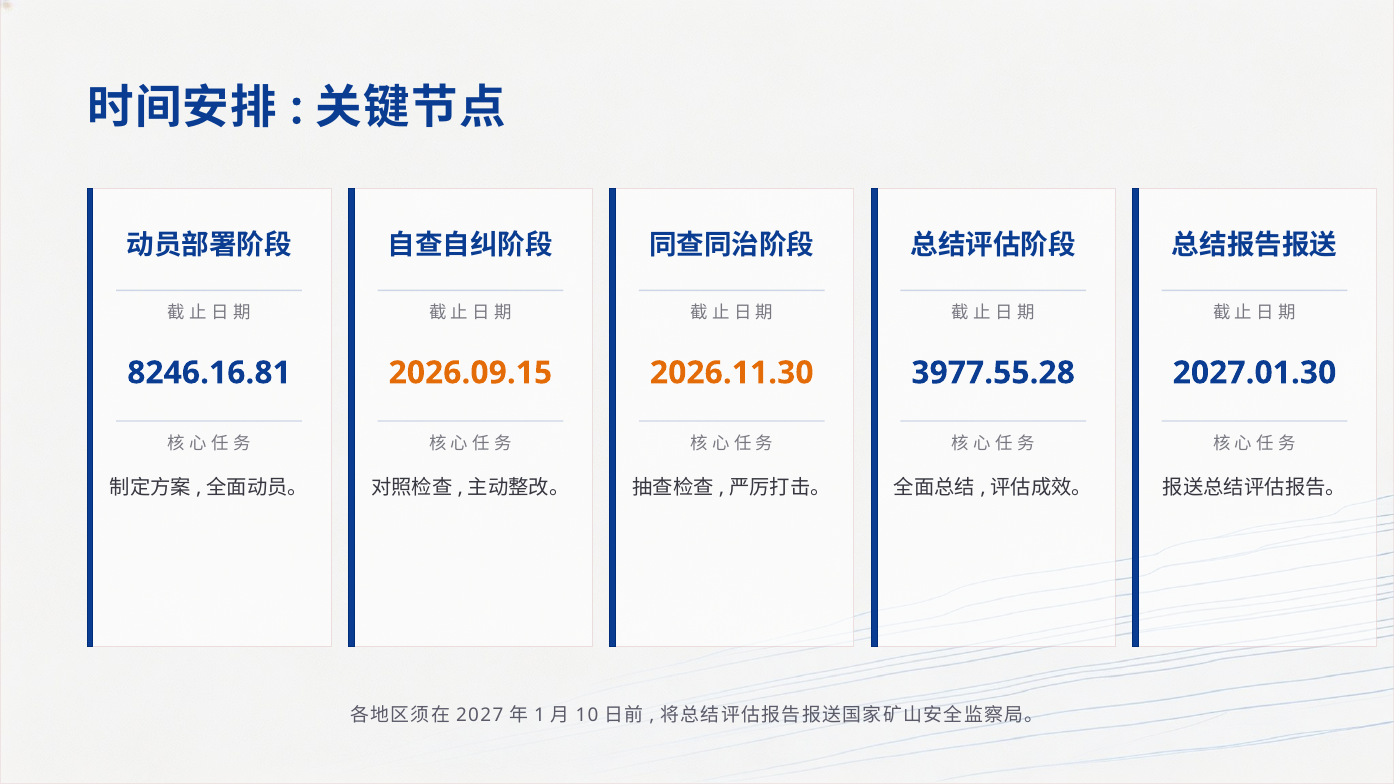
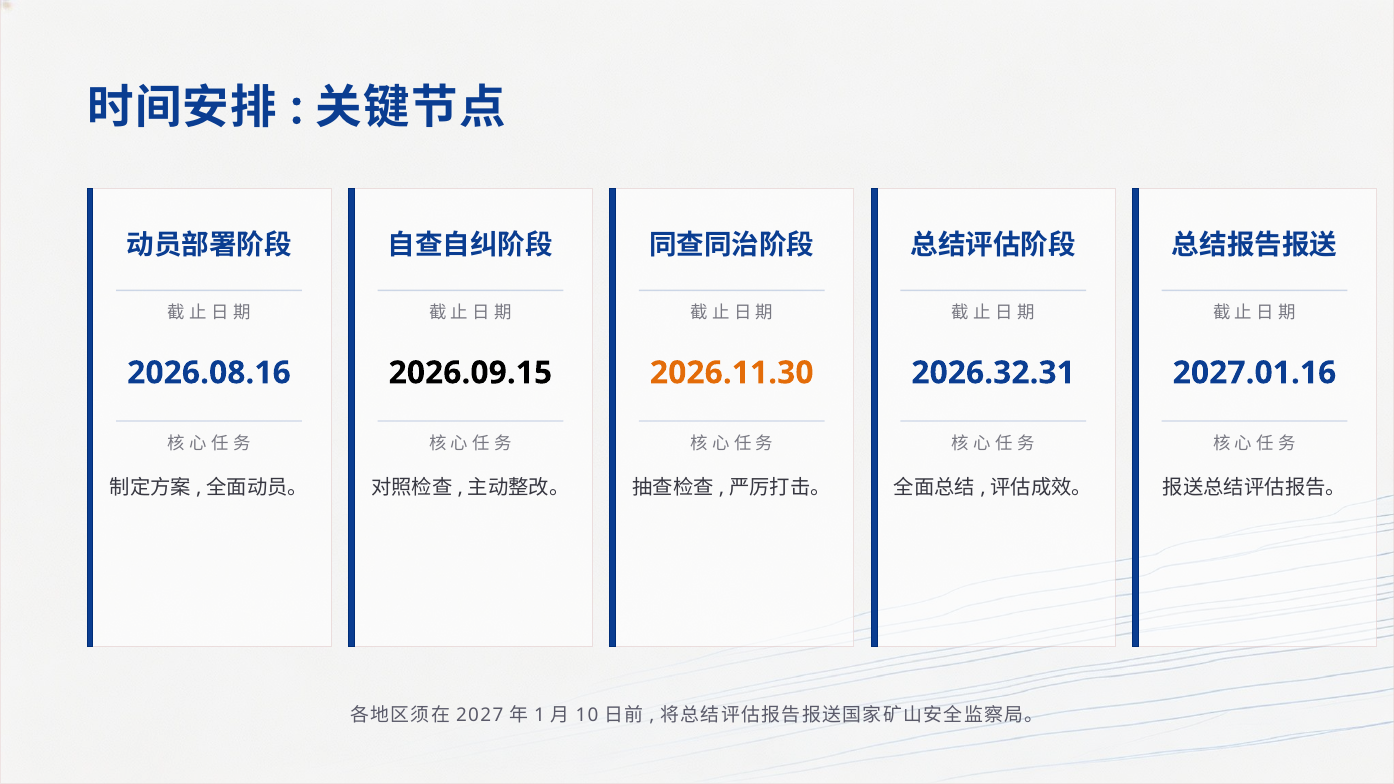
8246.16.81: 8246.16.81 -> 2026.08.16
2026.09.15 colour: orange -> black
3977.55.28: 3977.55.28 -> 2026.32.31
2027.01.30: 2027.01.30 -> 2027.01.16
